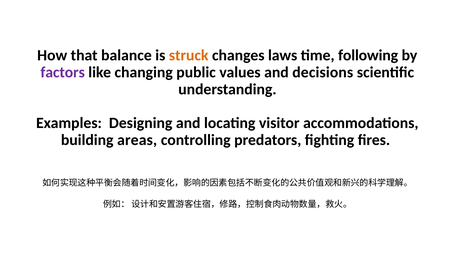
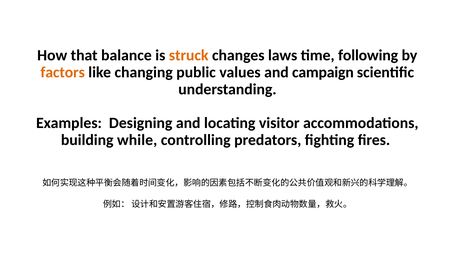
factors colour: purple -> orange
decisions: decisions -> campaign
areas: areas -> while
